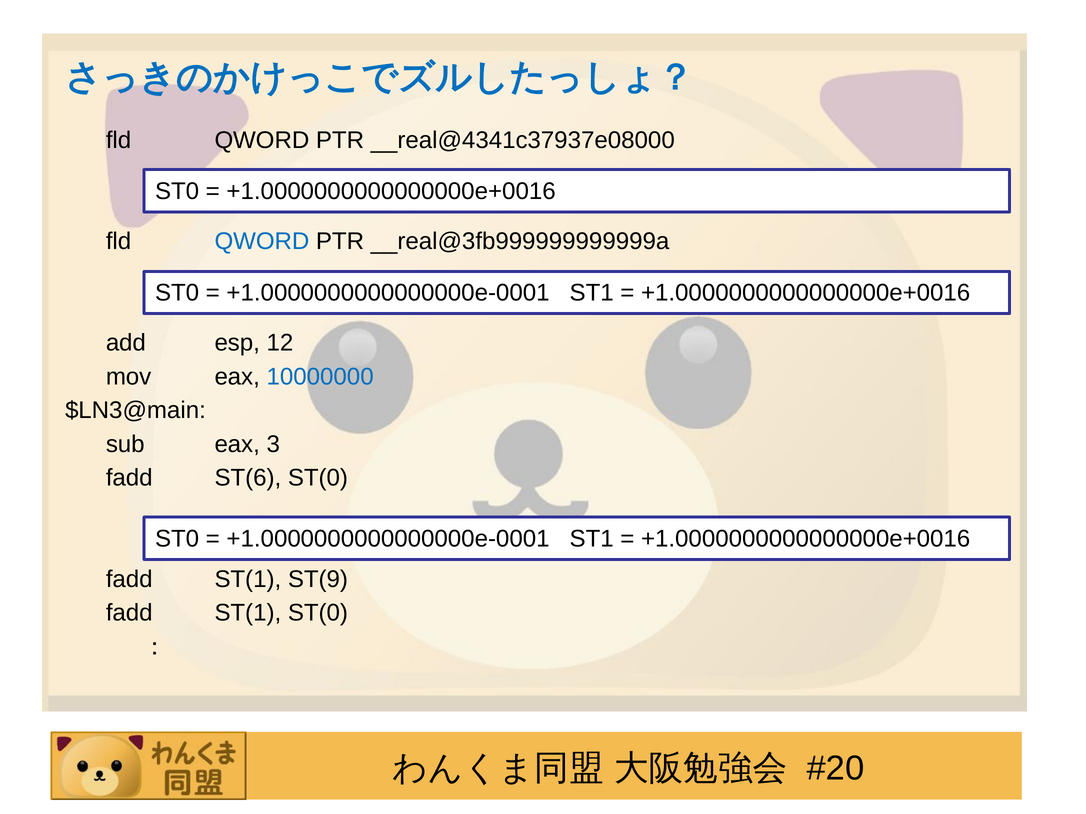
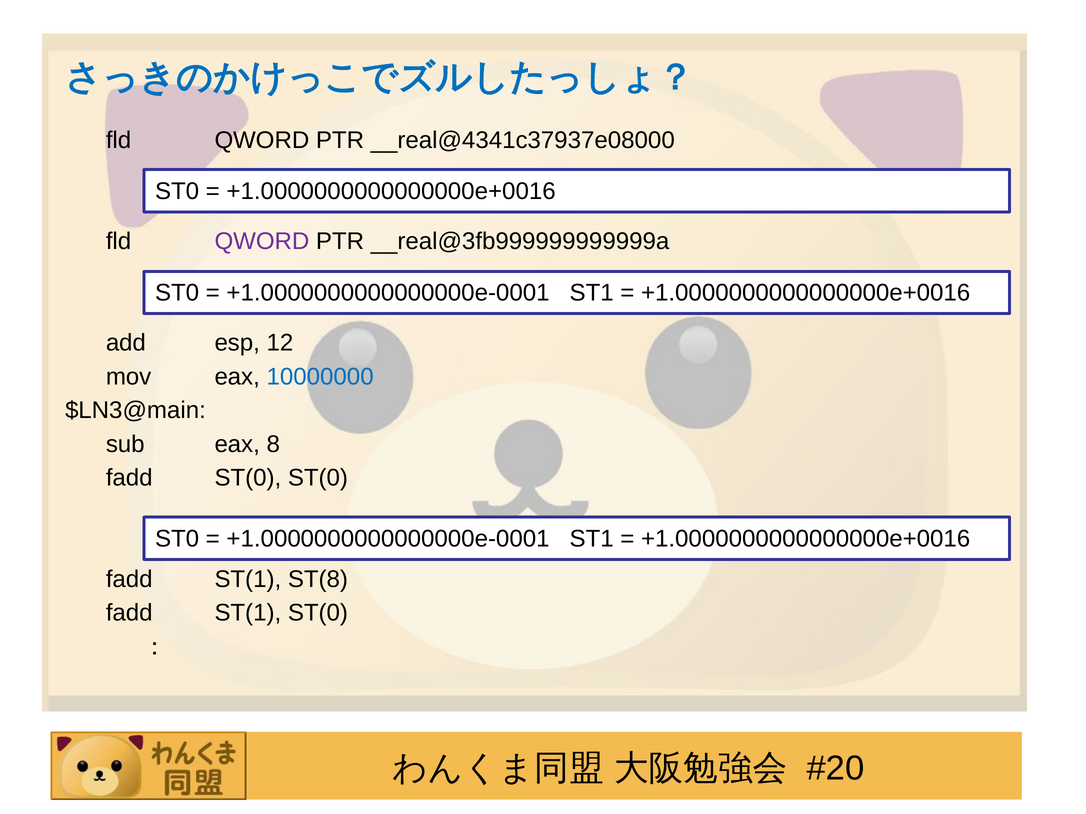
QWORD at (262, 242) colour: blue -> purple
3: 3 -> 8
fadd ST(6: ST(6 -> ST(0
ST(9: ST(9 -> ST(8
